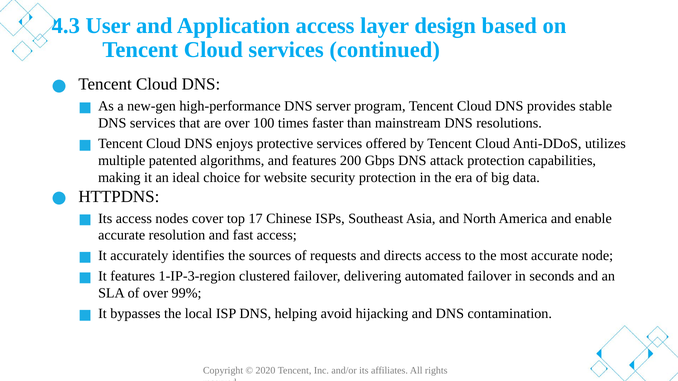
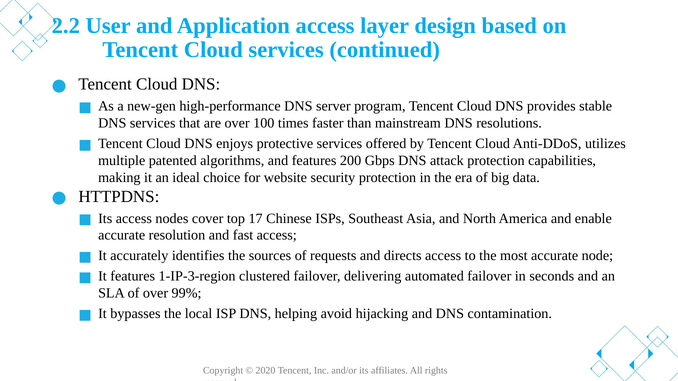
4.3: 4.3 -> 2.2
